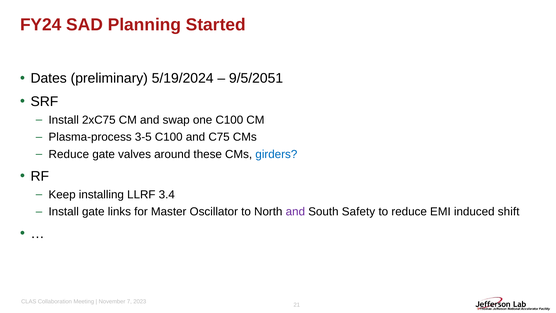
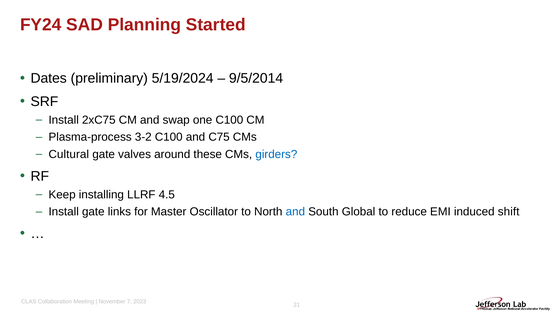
9/5/2051: 9/5/2051 -> 9/5/2014
3-5: 3-5 -> 3-2
Reduce at (69, 154): Reduce -> Cultural
3.4: 3.4 -> 4.5
and at (295, 212) colour: purple -> blue
Safety: Safety -> Global
